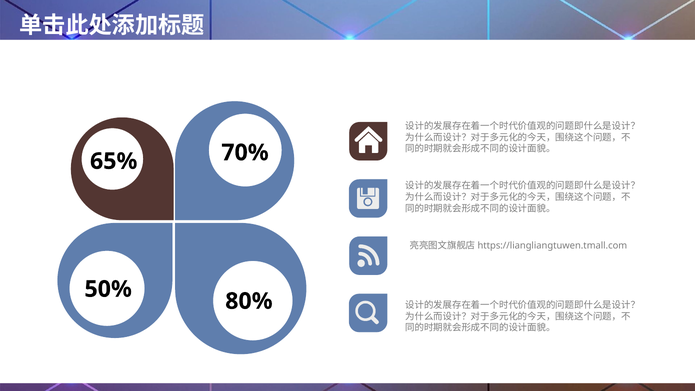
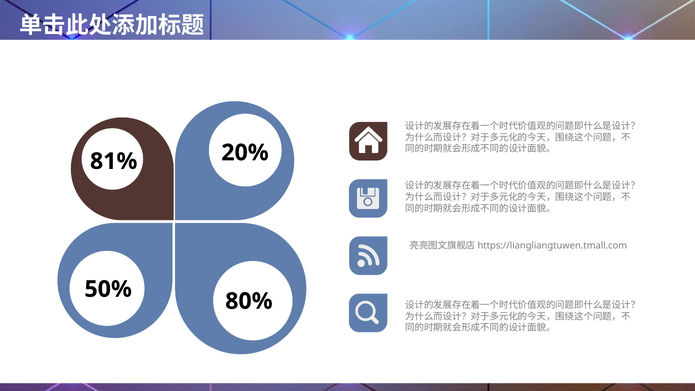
70%: 70% -> 20%
65%: 65% -> 81%
